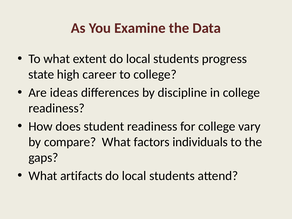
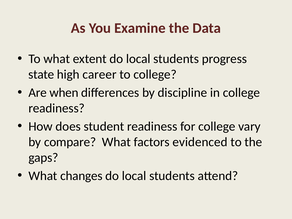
ideas: ideas -> when
individuals: individuals -> evidenced
artifacts: artifacts -> changes
